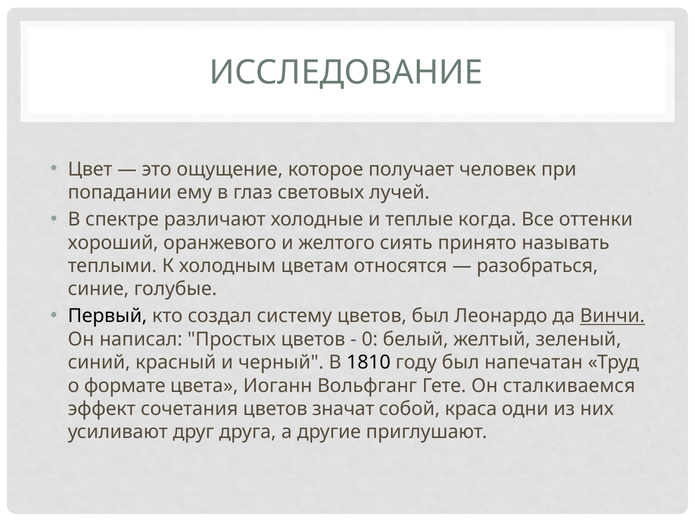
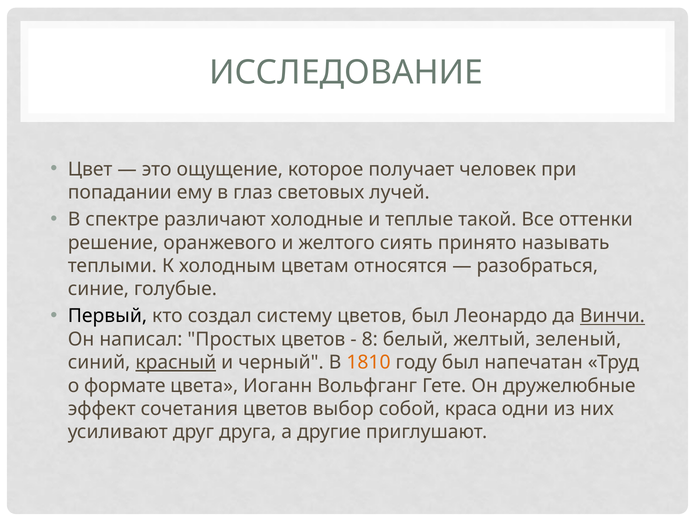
когда: когда -> такой
хороший: хороший -> решение
0: 0 -> 8
красный underline: none -> present
1810 colour: black -> orange
сталкиваемся: сталкиваемся -> дружелюбные
значат: значат -> выбор
